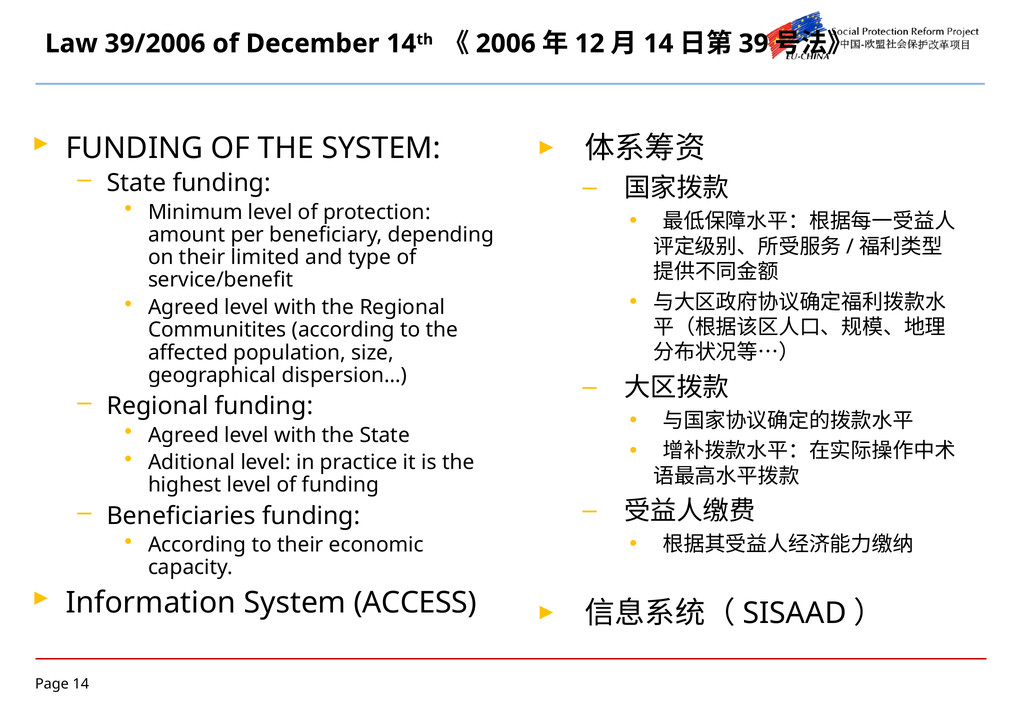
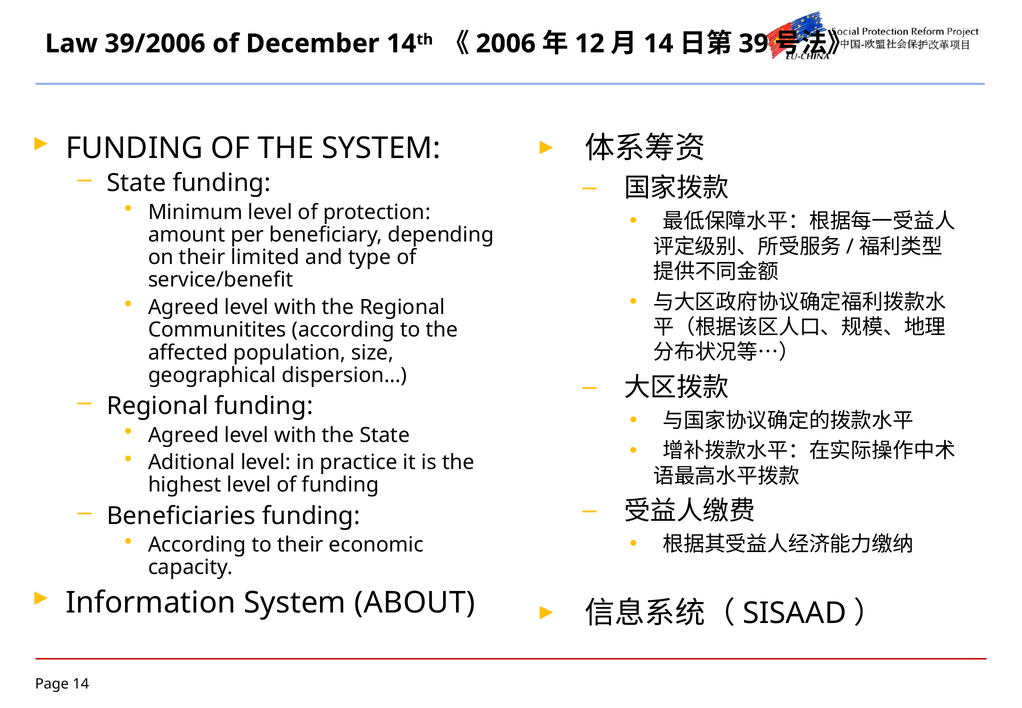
ACCESS: ACCESS -> ABOUT
